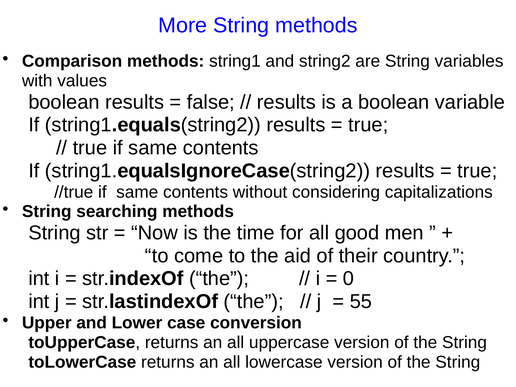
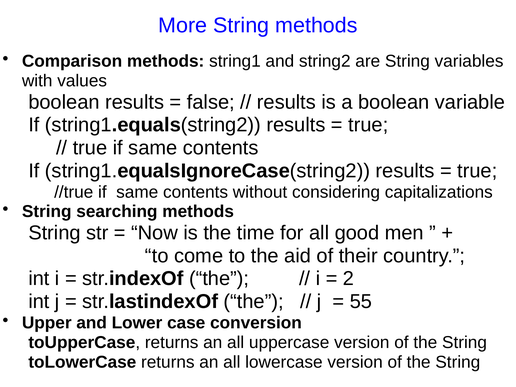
0: 0 -> 2
